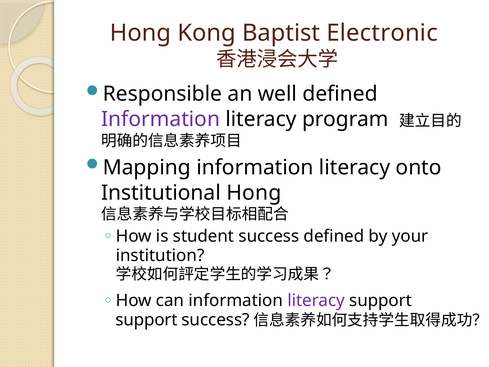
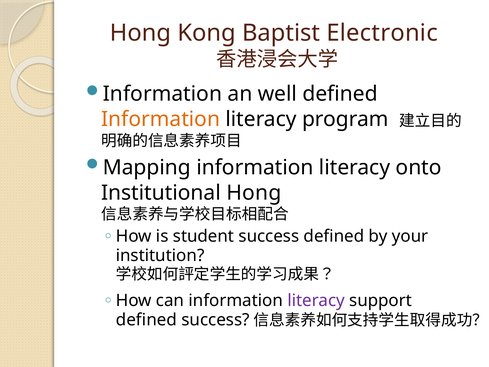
Responsible at (162, 94): Responsible -> Information
Information at (161, 119) colour: purple -> orange
support at (147, 320): support -> defined
